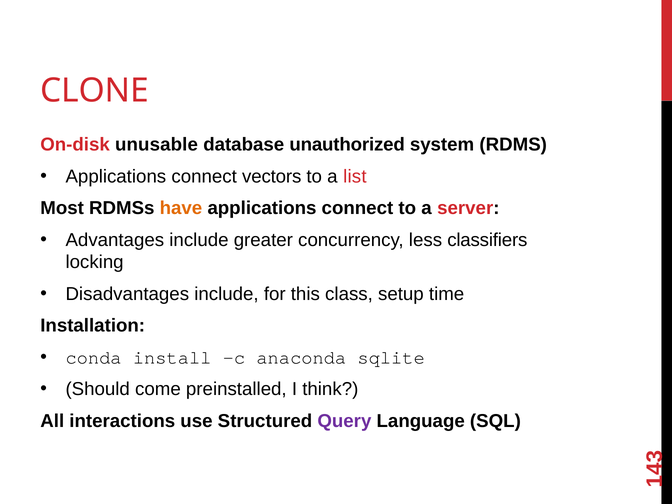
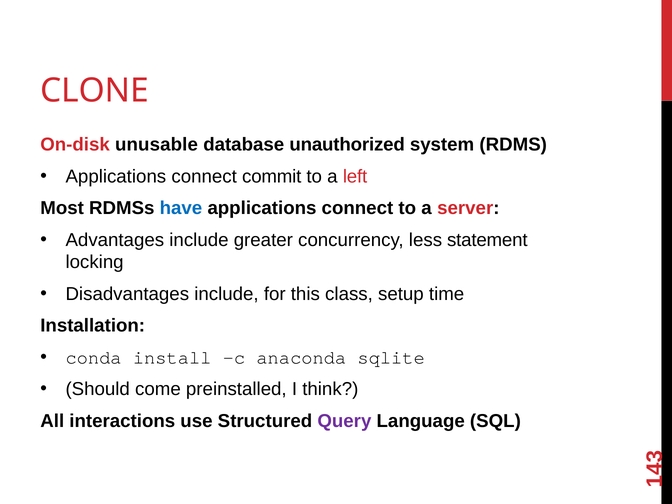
vectors: vectors -> commit
list: list -> left
have colour: orange -> blue
classifiers: classifiers -> statement
